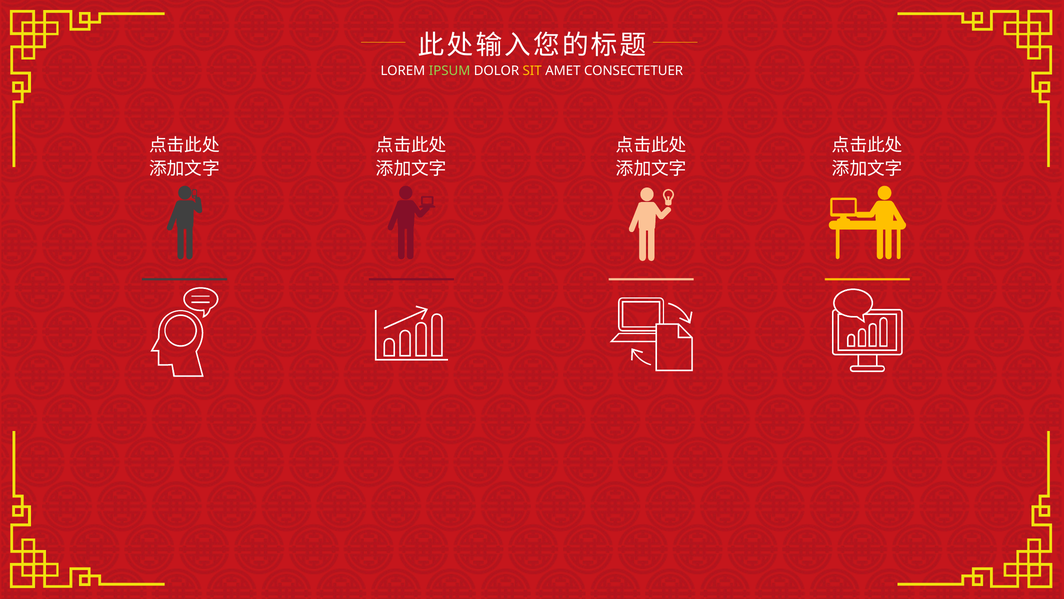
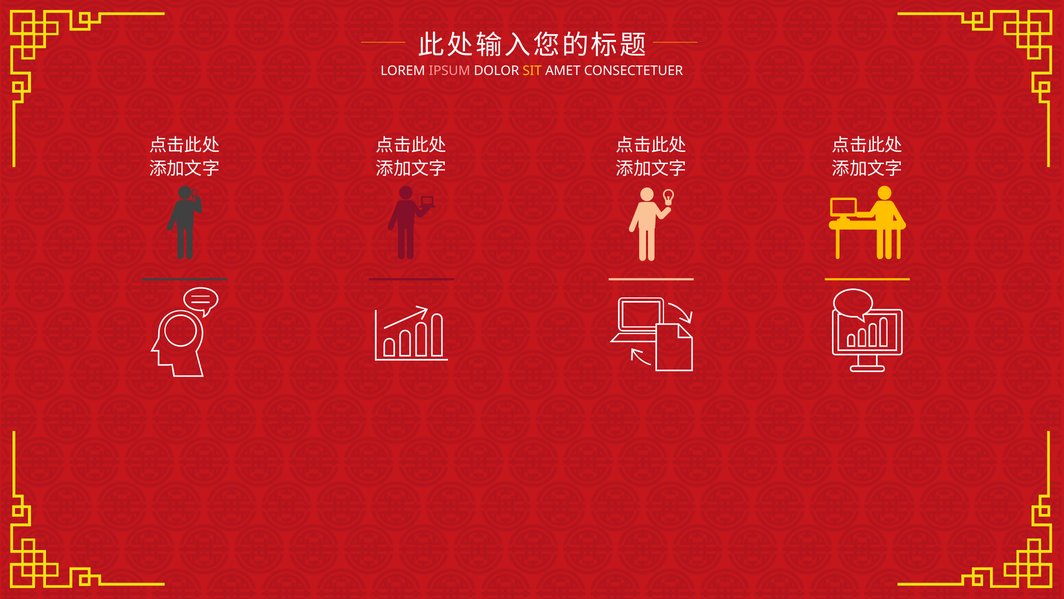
IPSUM colour: light green -> pink
